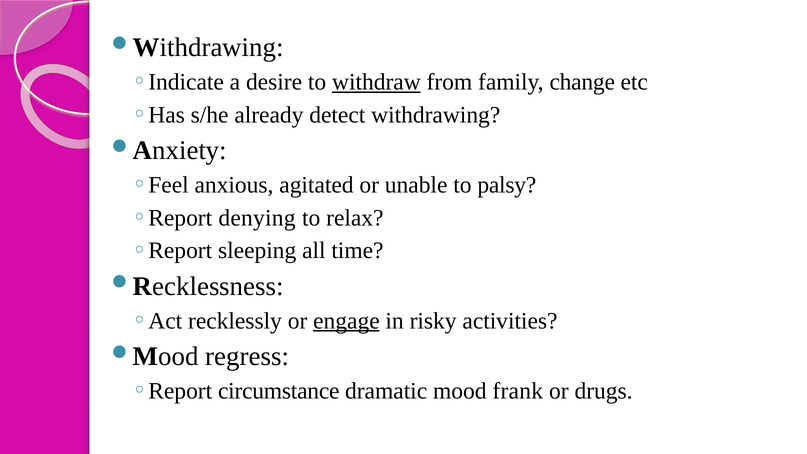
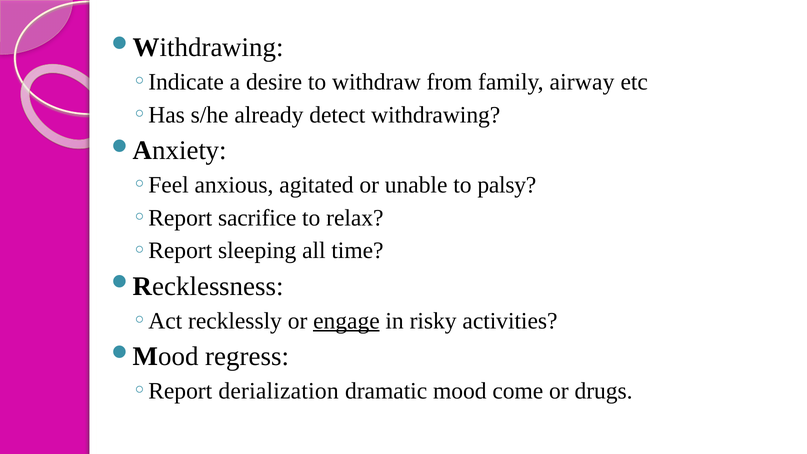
withdraw underline: present -> none
change: change -> airway
denying: denying -> sacrifice
circumstance: circumstance -> derialization
frank: frank -> come
